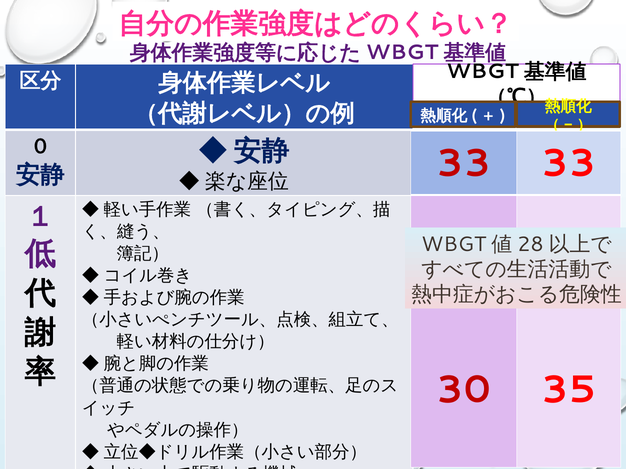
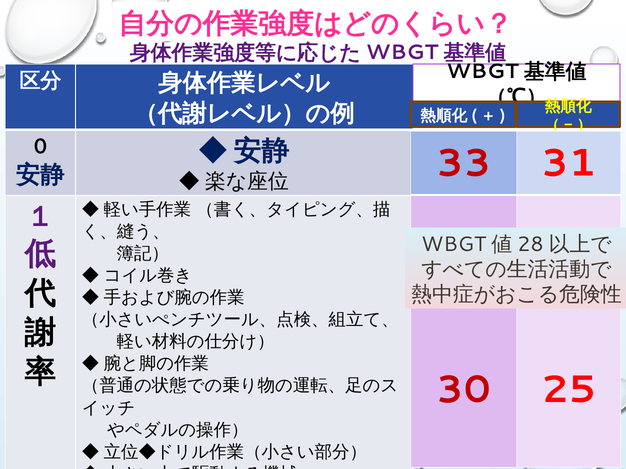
33 33: 33 -> 31
35: 35 -> 25
